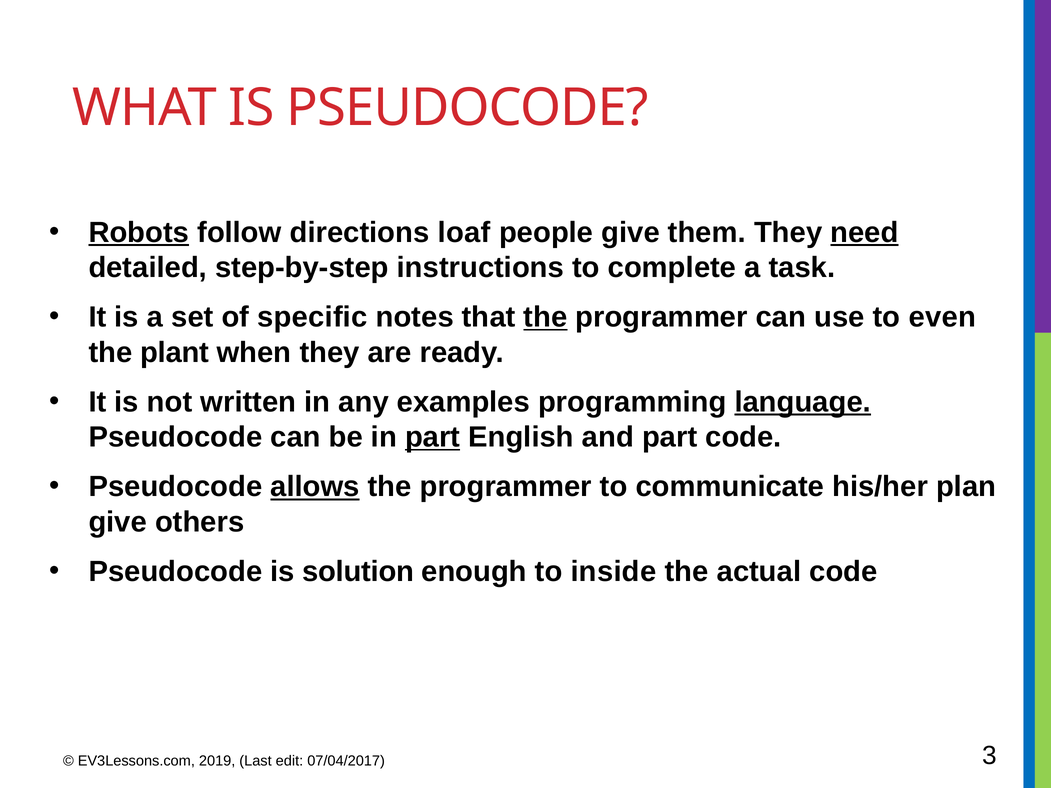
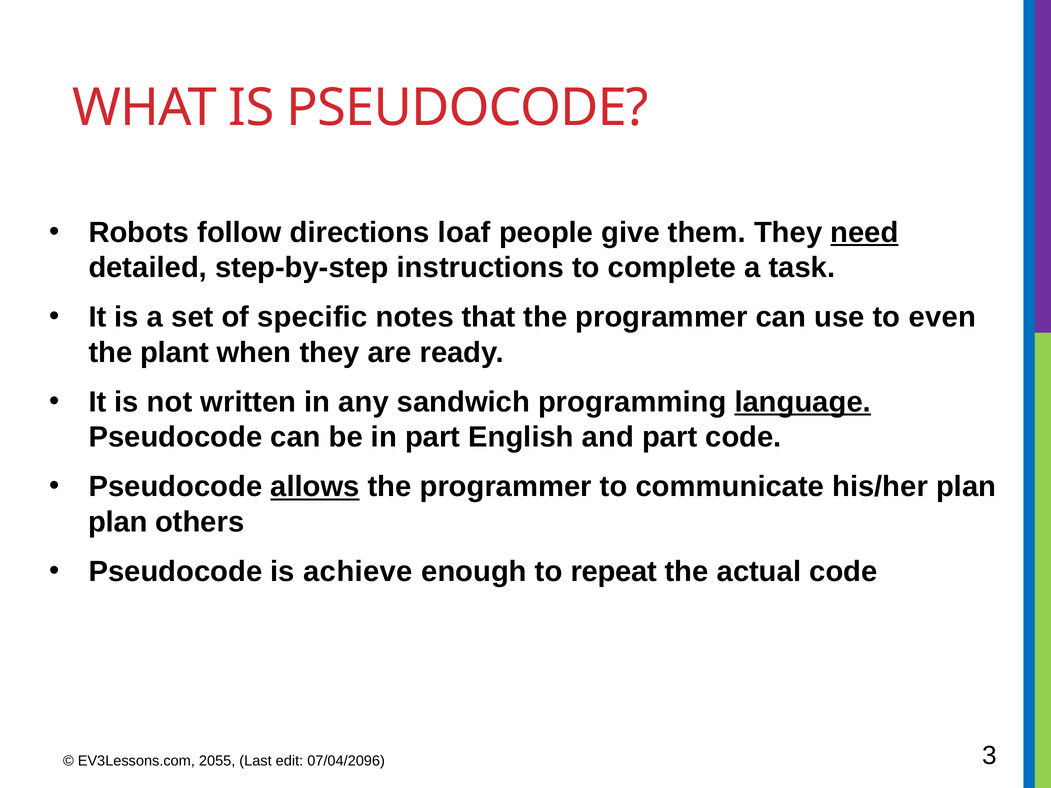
Robots underline: present -> none
the at (545, 317) underline: present -> none
examples: examples -> sandwich
part at (433, 437) underline: present -> none
give at (118, 522): give -> plan
solution: solution -> achieve
inside: inside -> repeat
2019: 2019 -> 2055
07/04/2017: 07/04/2017 -> 07/04/2096
